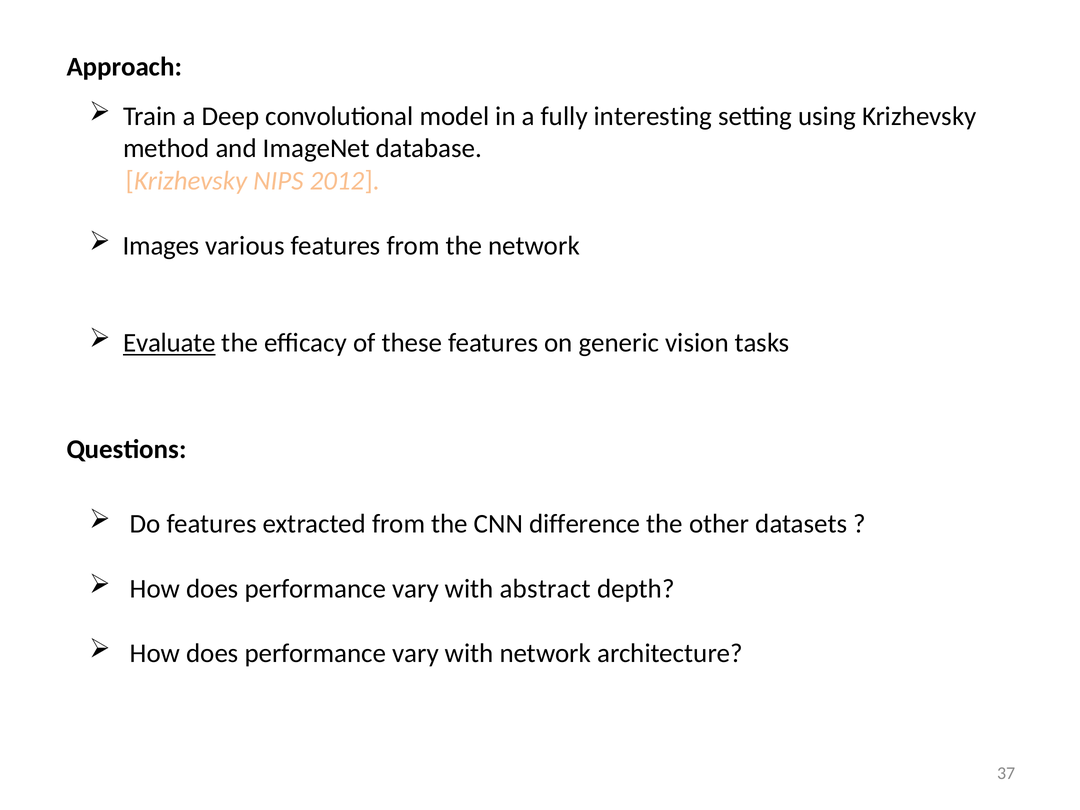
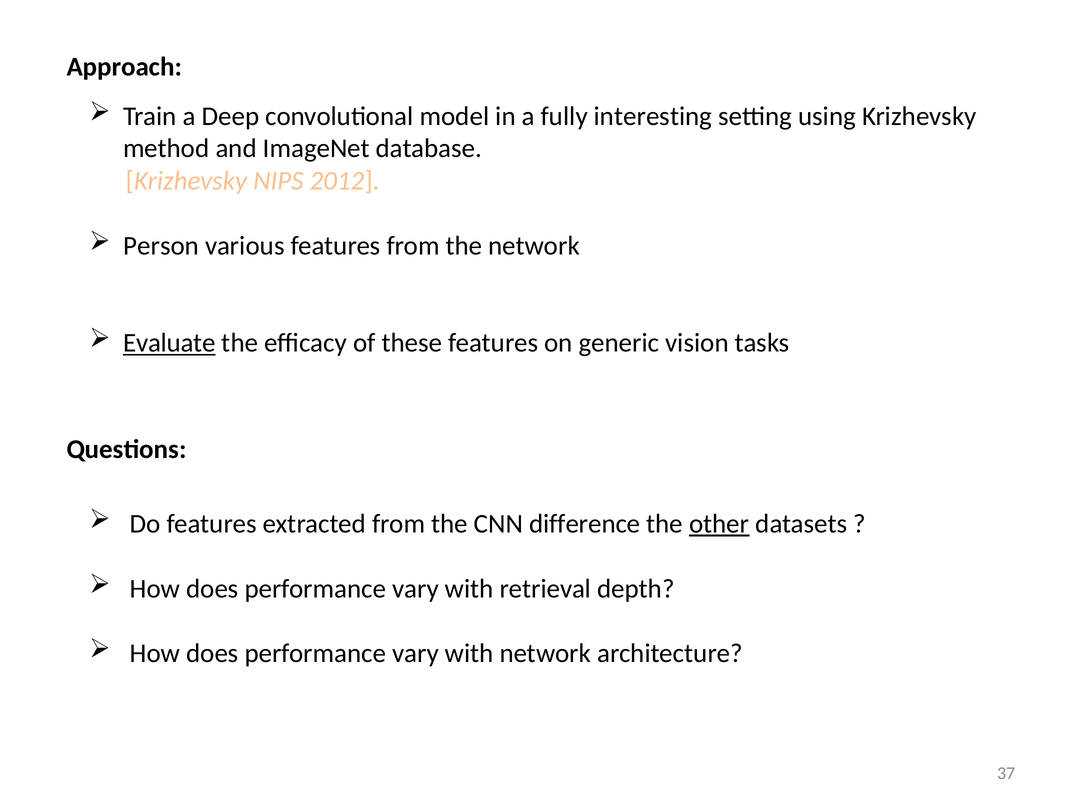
Images: Images -> Person
other underline: none -> present
abstract: abstract -> retrieval
